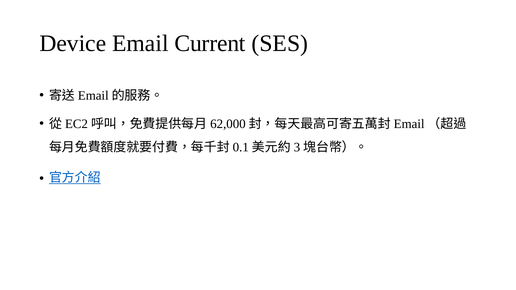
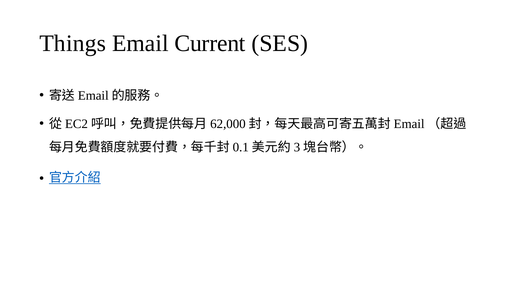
Device: Device -> Things
